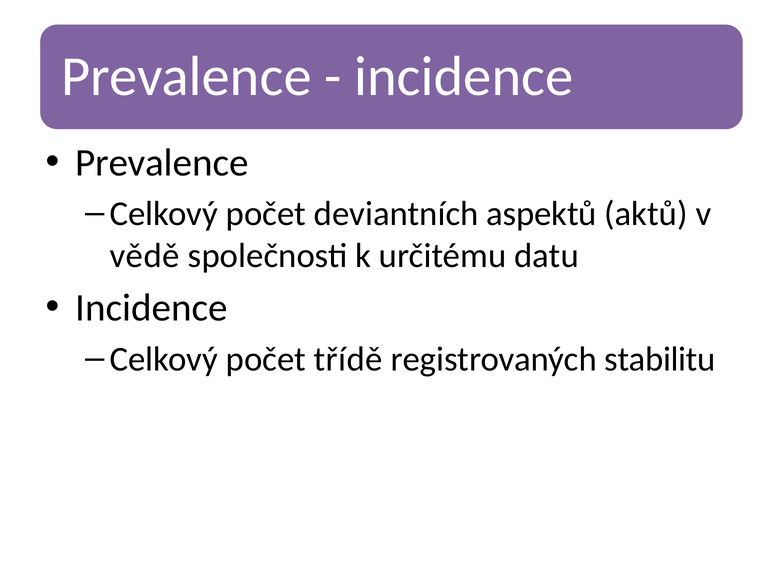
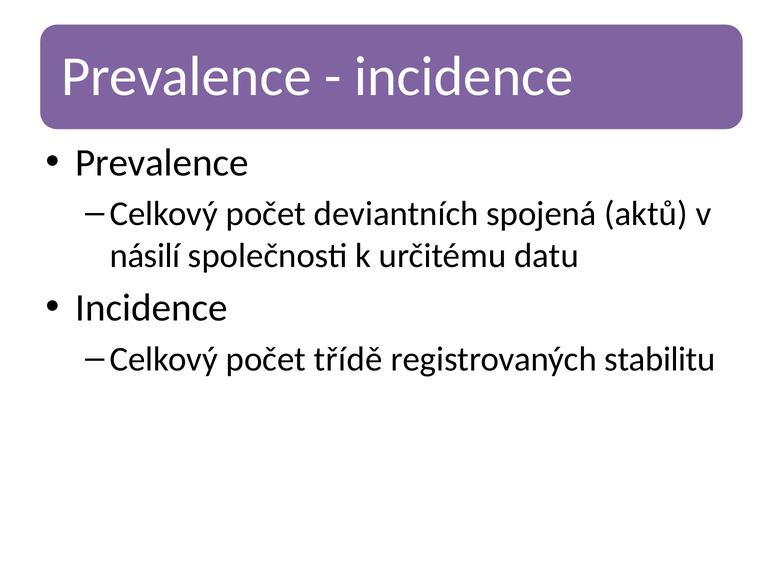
aspektů: aspektů -> spojená
vědě: vědě -> násilí
